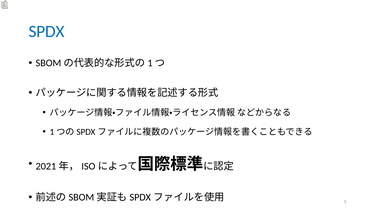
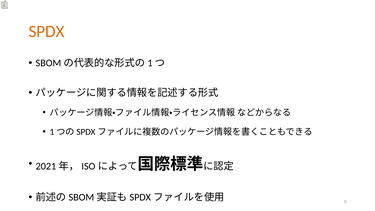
SPDX colour: blue -> orange
